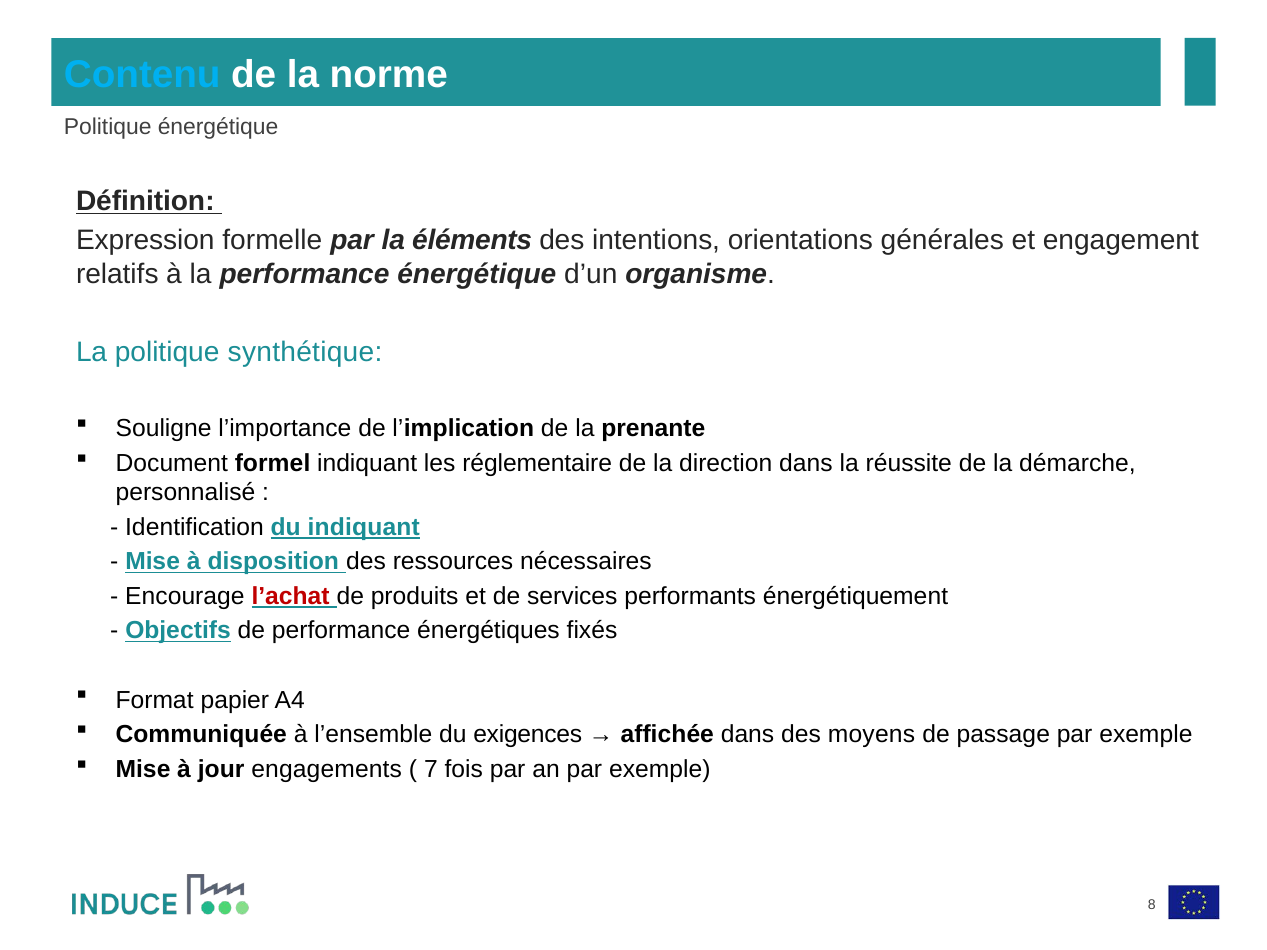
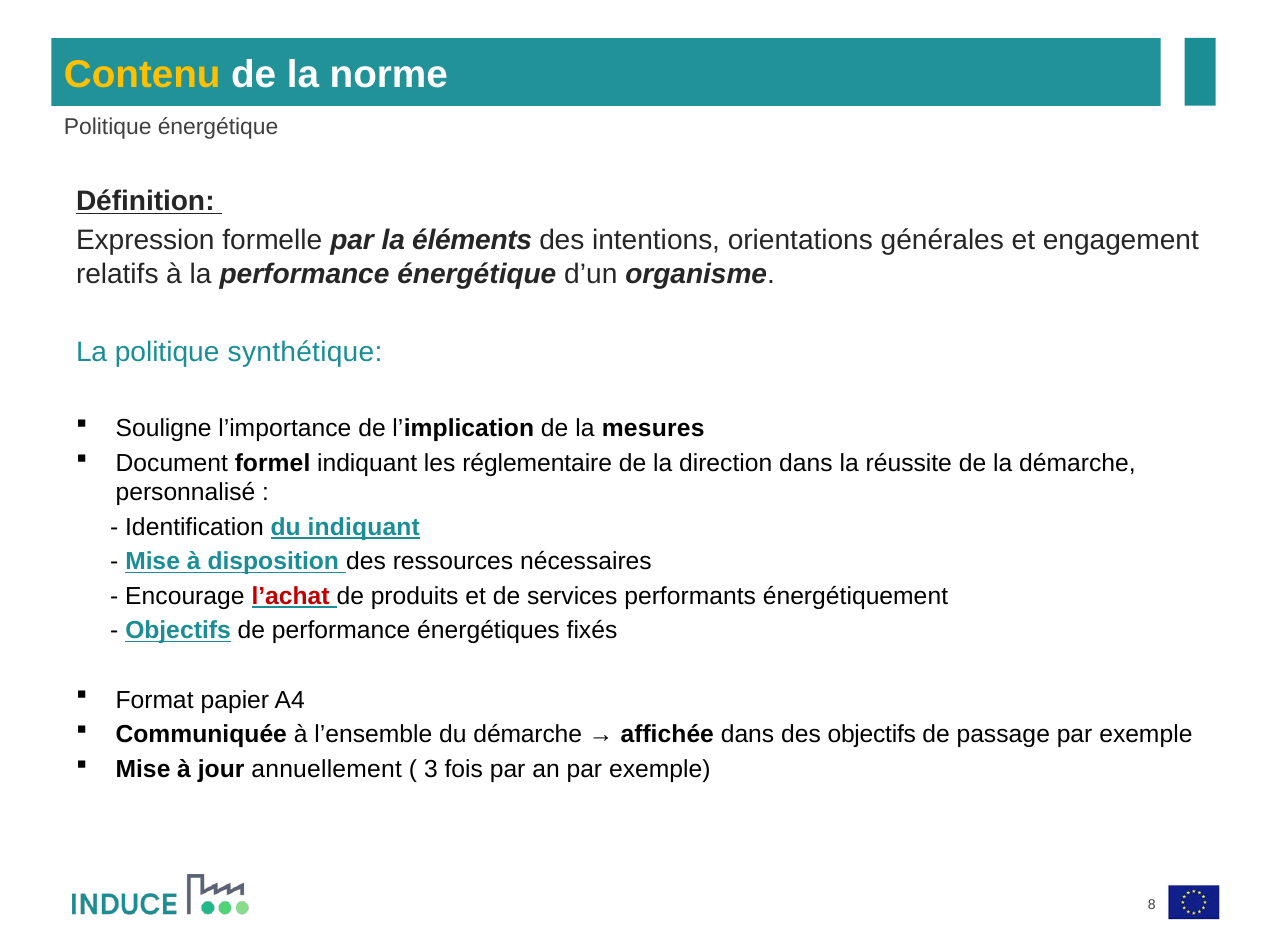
Contenu colour: light blue -> yellow
prenante: prenante -> mesures
du exigences: exigences -> démarche
des moyens: moyens -> objectifs
engagements: engagements -> annuellement
7: 7 -> 3
